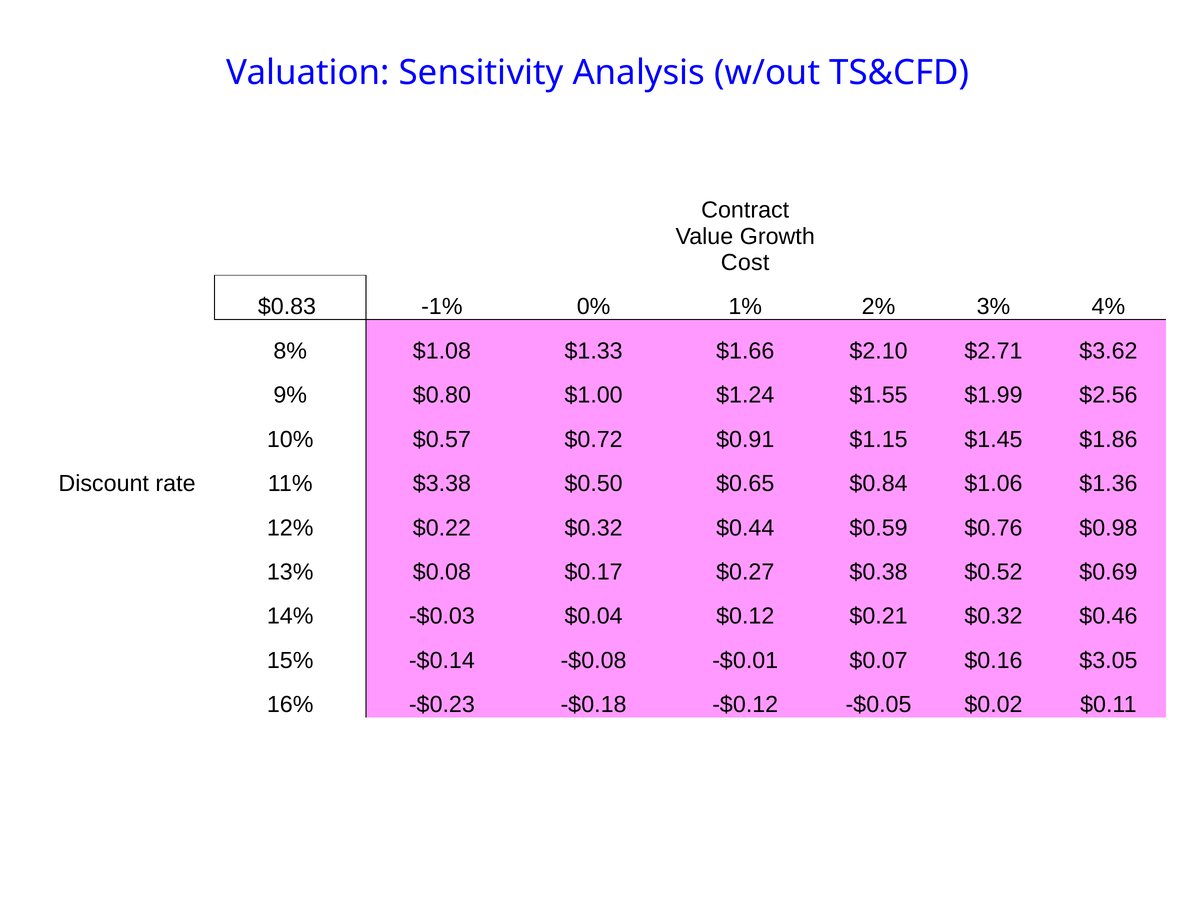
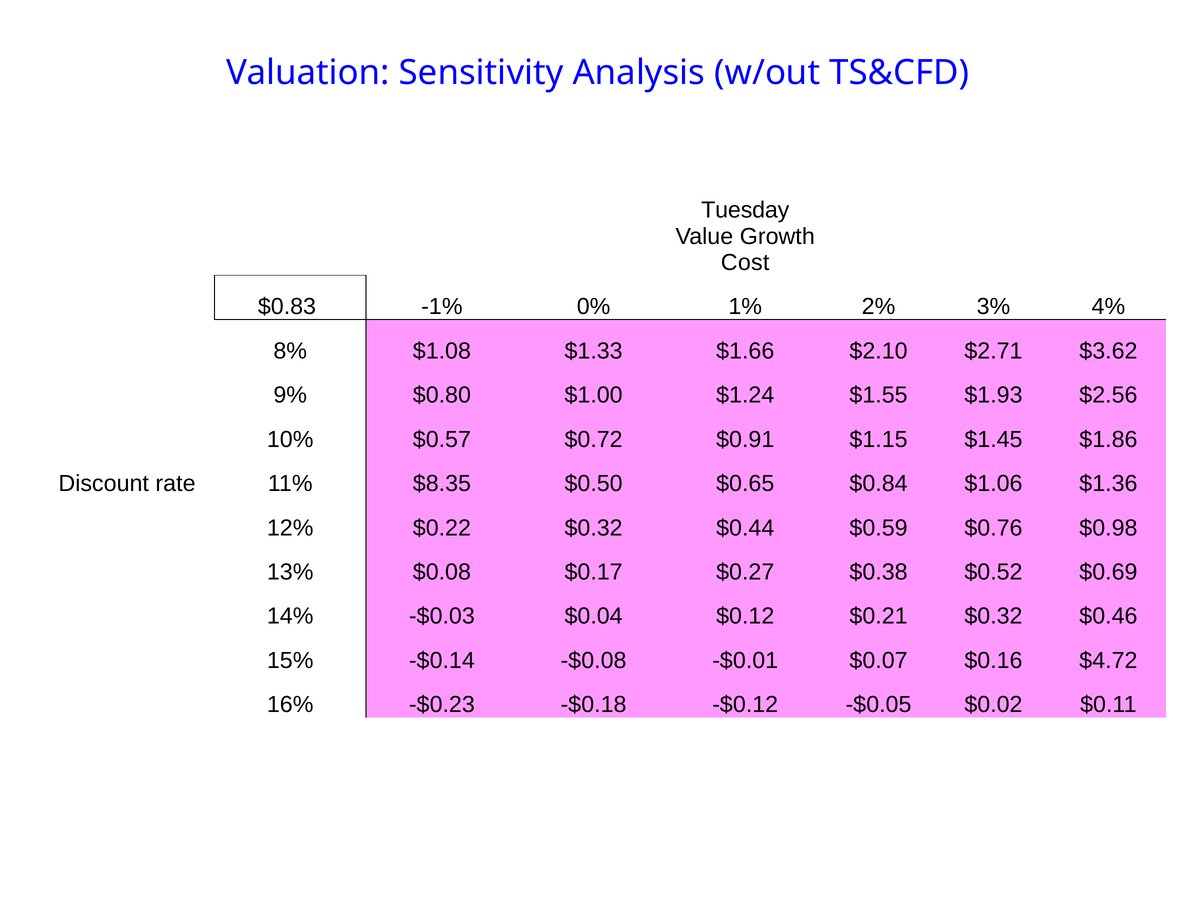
Contract: Contract -> Tuesday
$1.99: $1.99 -> $1.93
$3.38: $3.38 -> $8.35
$3.05: $3.05 -> $4.72
